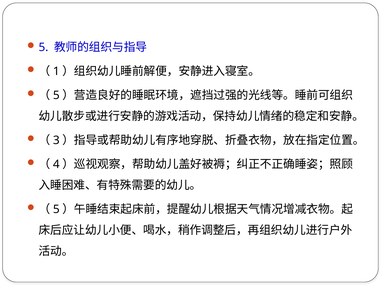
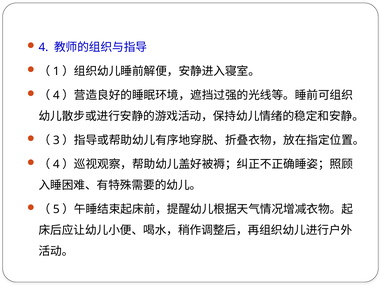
5 at (43, 47): 5 -> 4
5 at (56, 95): 5 -> 4
